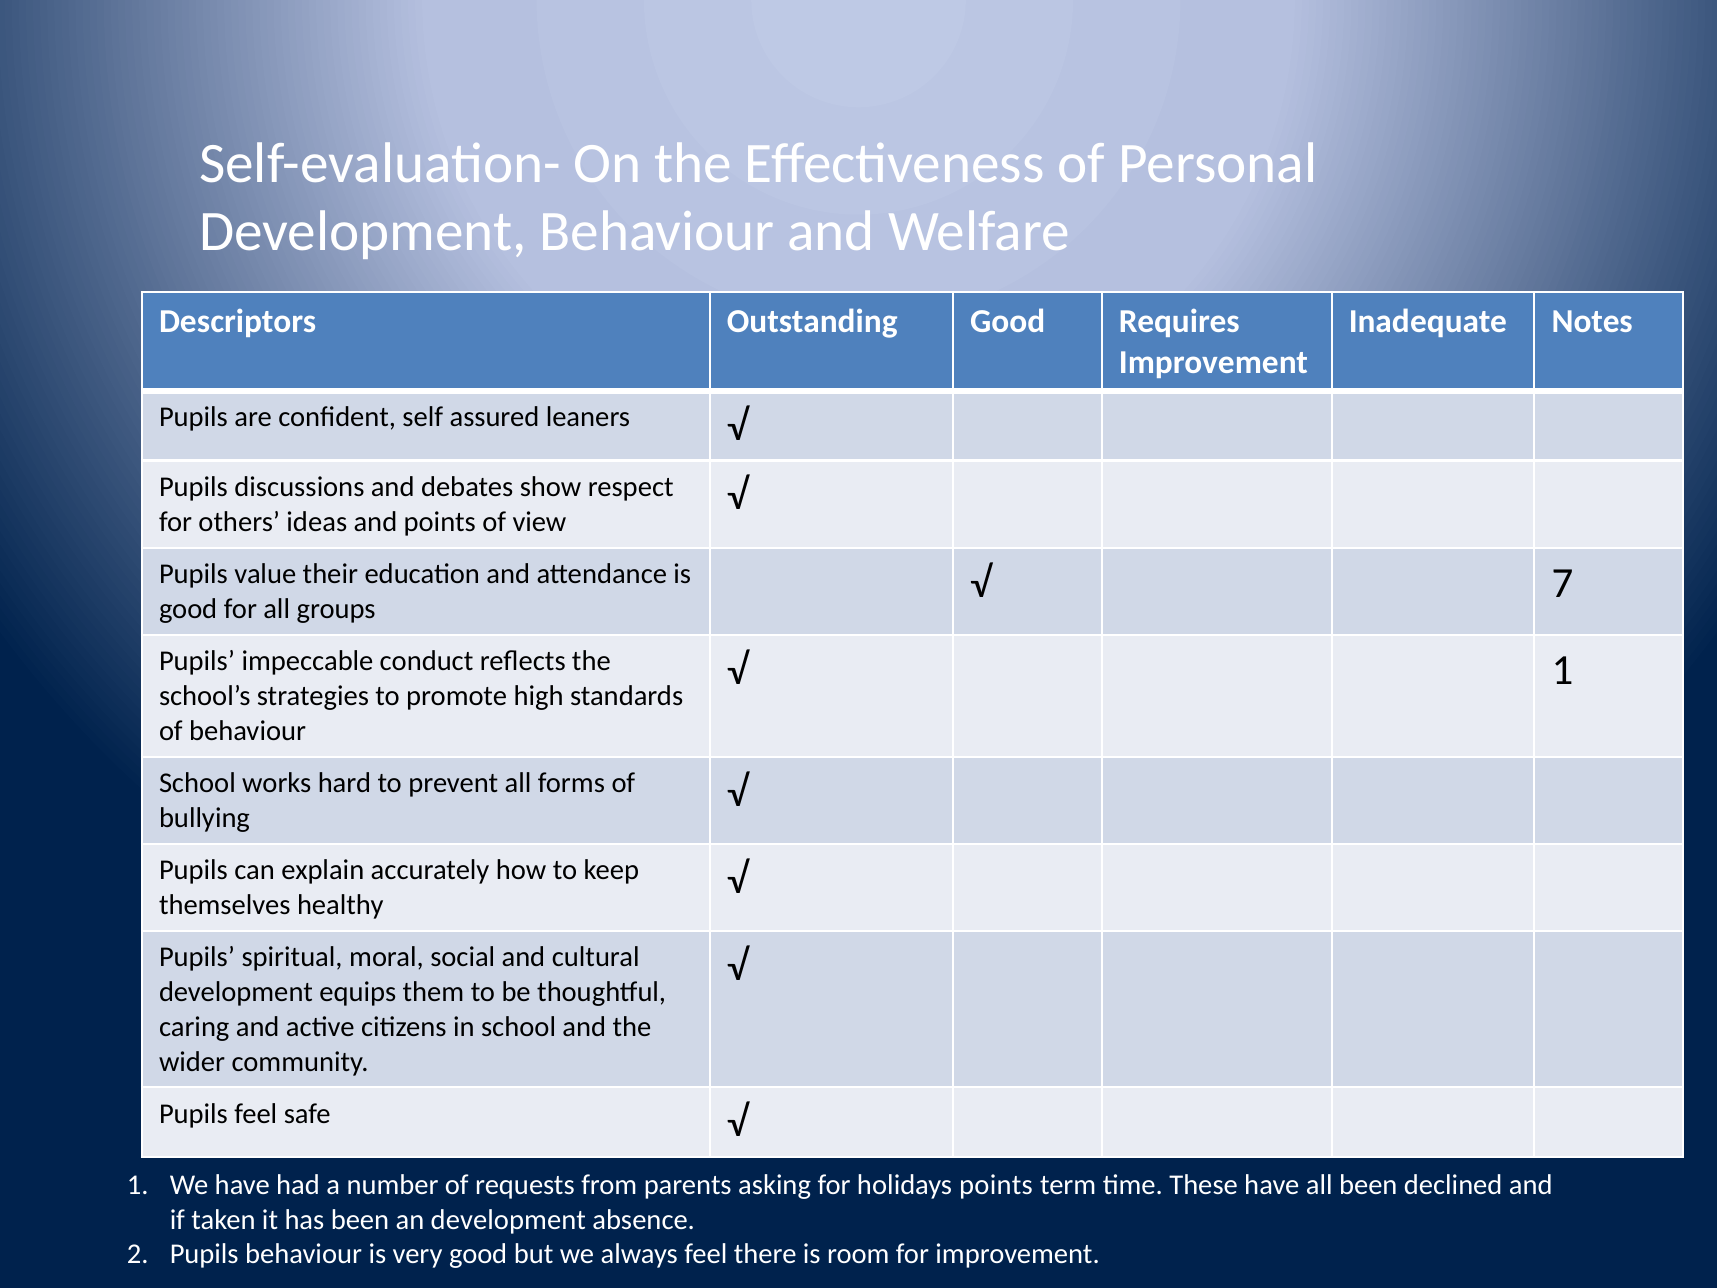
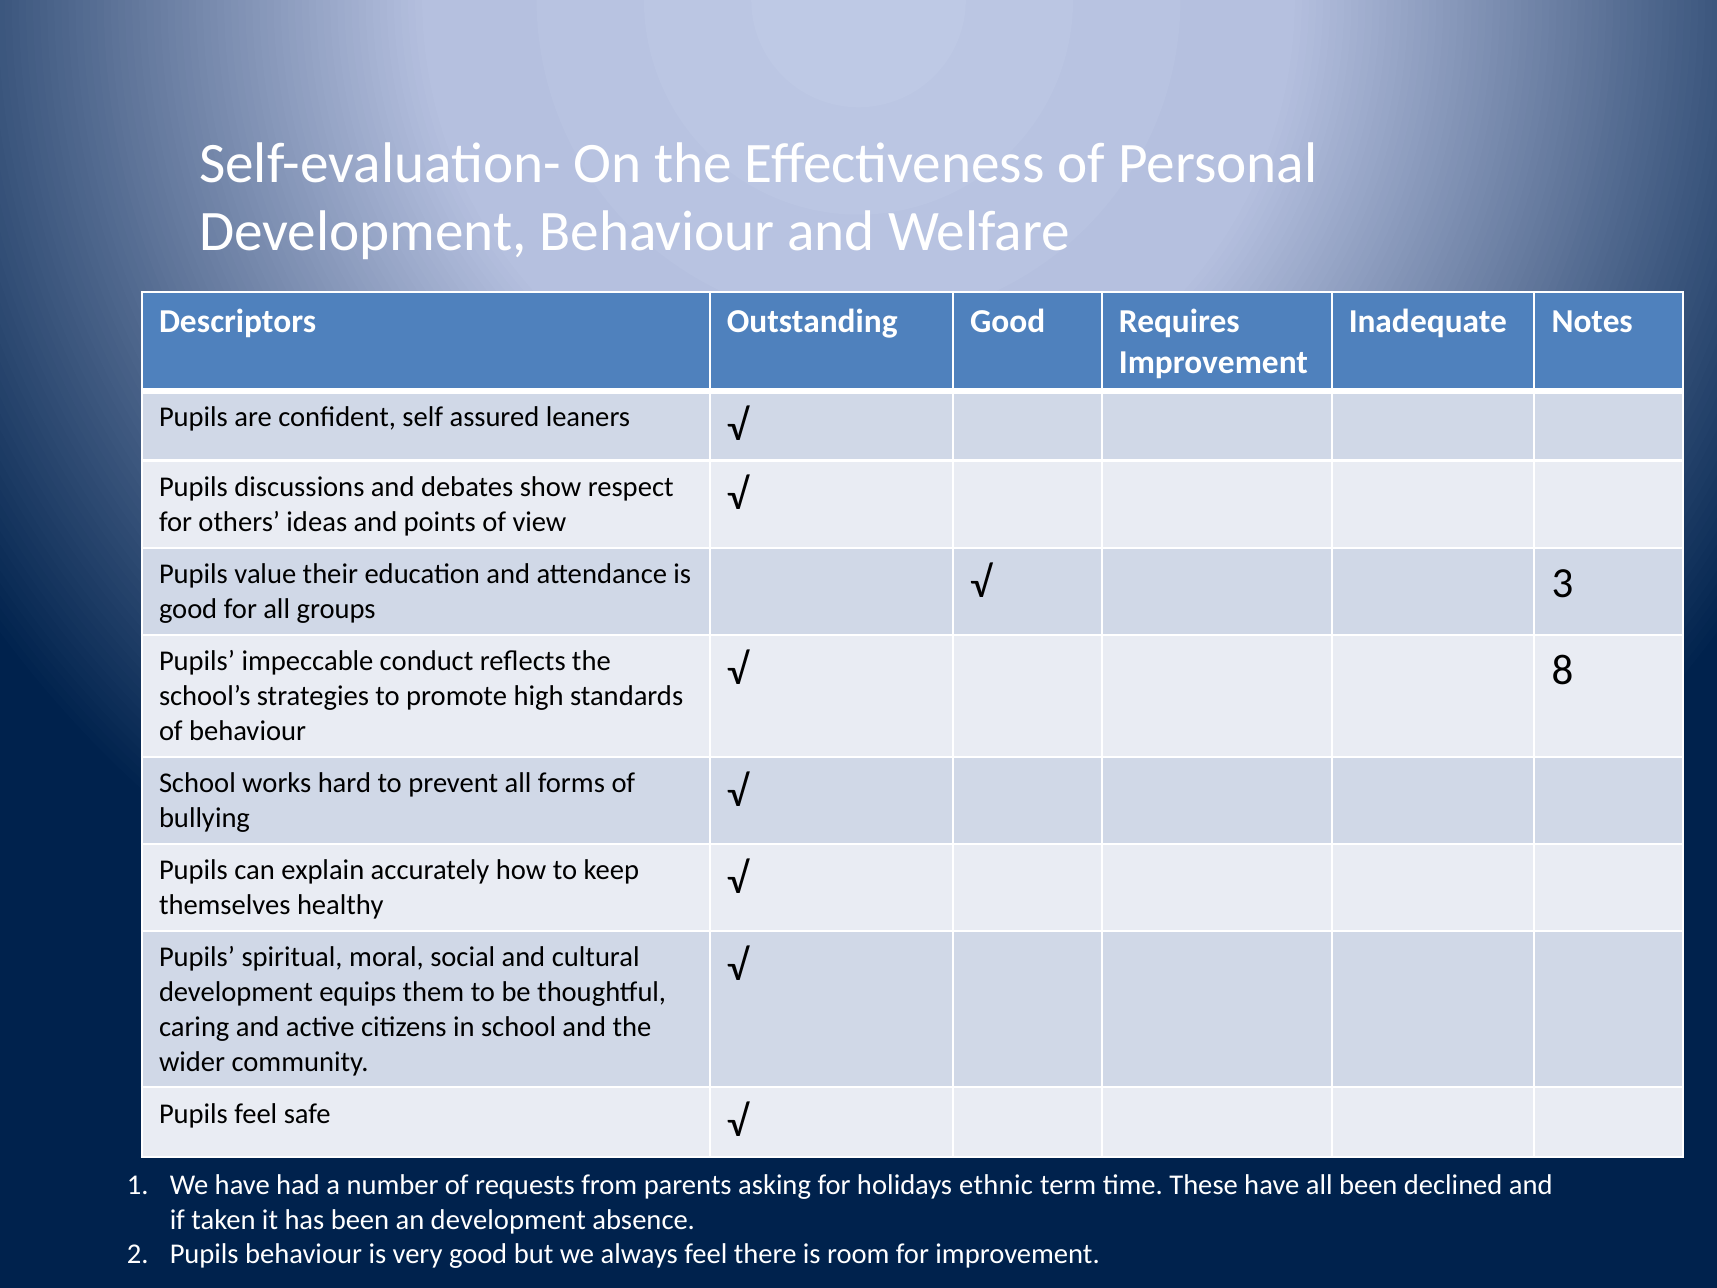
7: 7 -> 3
1 at (1562, 670): 1 -> 8
holidays points: points -> ethnic
